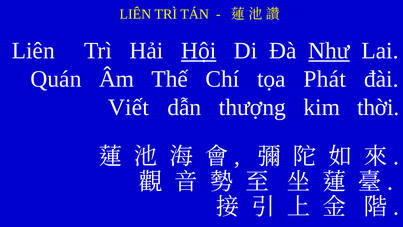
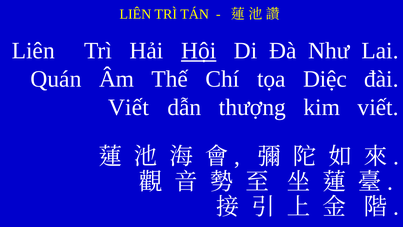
Như underline: present -> none
Phát: Phát -> Diệc
kim thời: thời -> viết
